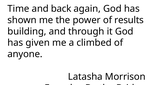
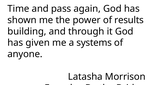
back: back -> pass
climbed: climbed -> systems
